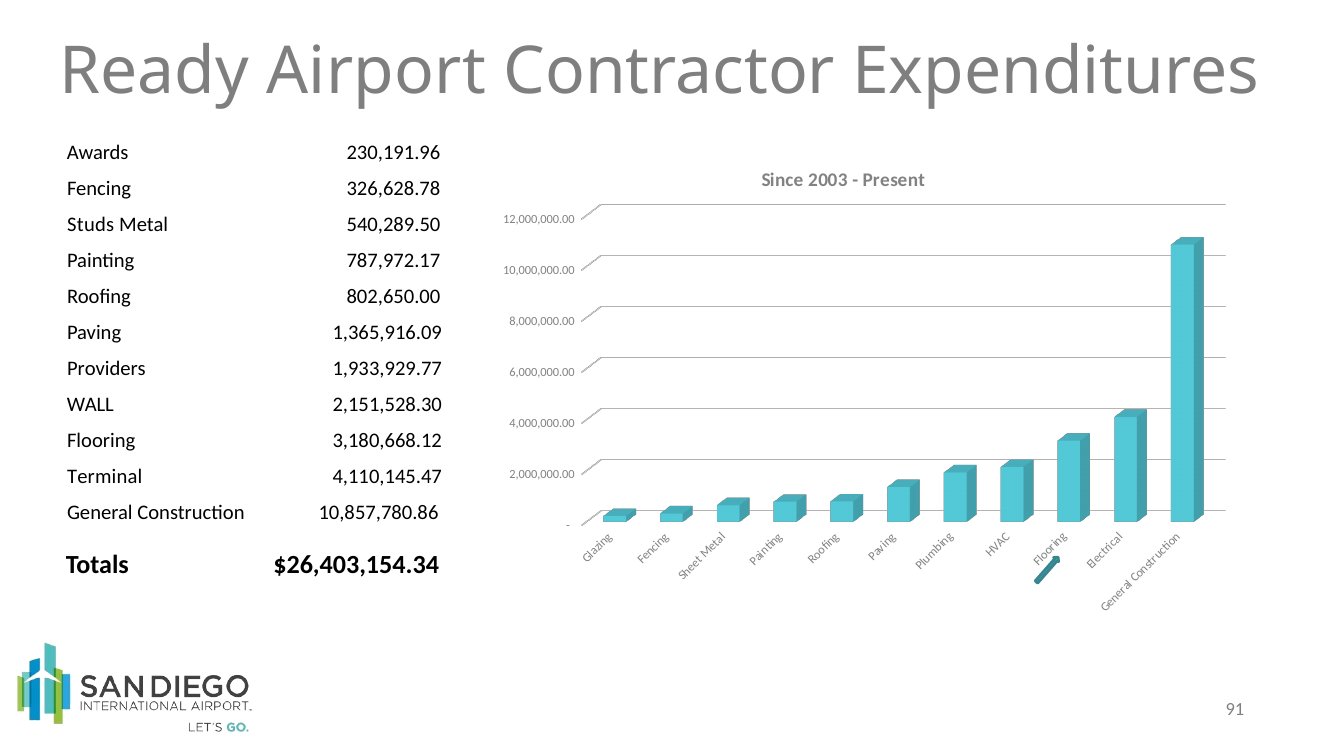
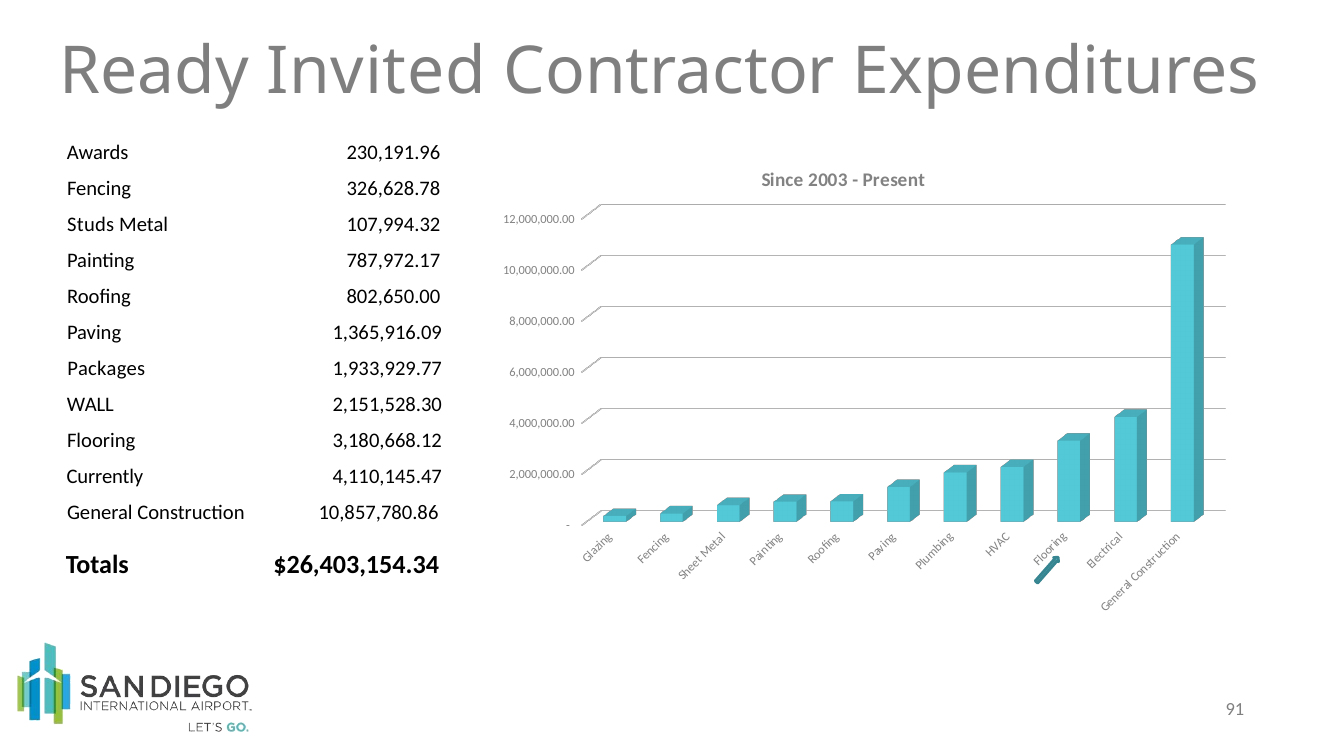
Airport: Airport -> Invited
540,289.50: 540,289.50 -> 107,994.32
Providers: Providers -> Packages
Terminal: Terminal -> Currently
